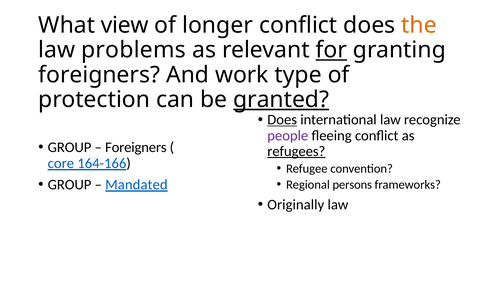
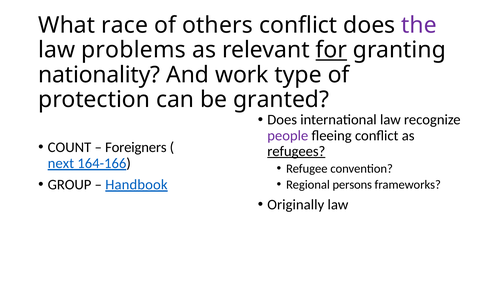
view: view -> race
longer: longer -> others
the colour: orange -> purple
foreigners at (99, 75): foreigners -> nationality
granted underline: present -> none
Does at (282, 120) underline: present -> none
GROUP at (70, 148): GROUP -> COUNT
core: core -> next
Mandated: Mandated -> Handbook
